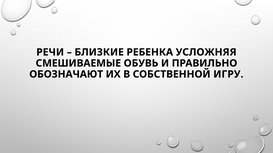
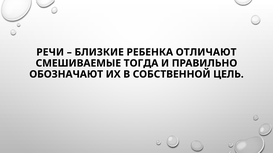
УСЛОЖНЯЯ: УСЛОЖНЯЯ -> ОТЛИЧАЮТ
ОБУВЬ: ОБУВЬ -> ТОГДА
ИГРУ: ИГРУ -> ЦЕЛЬ
